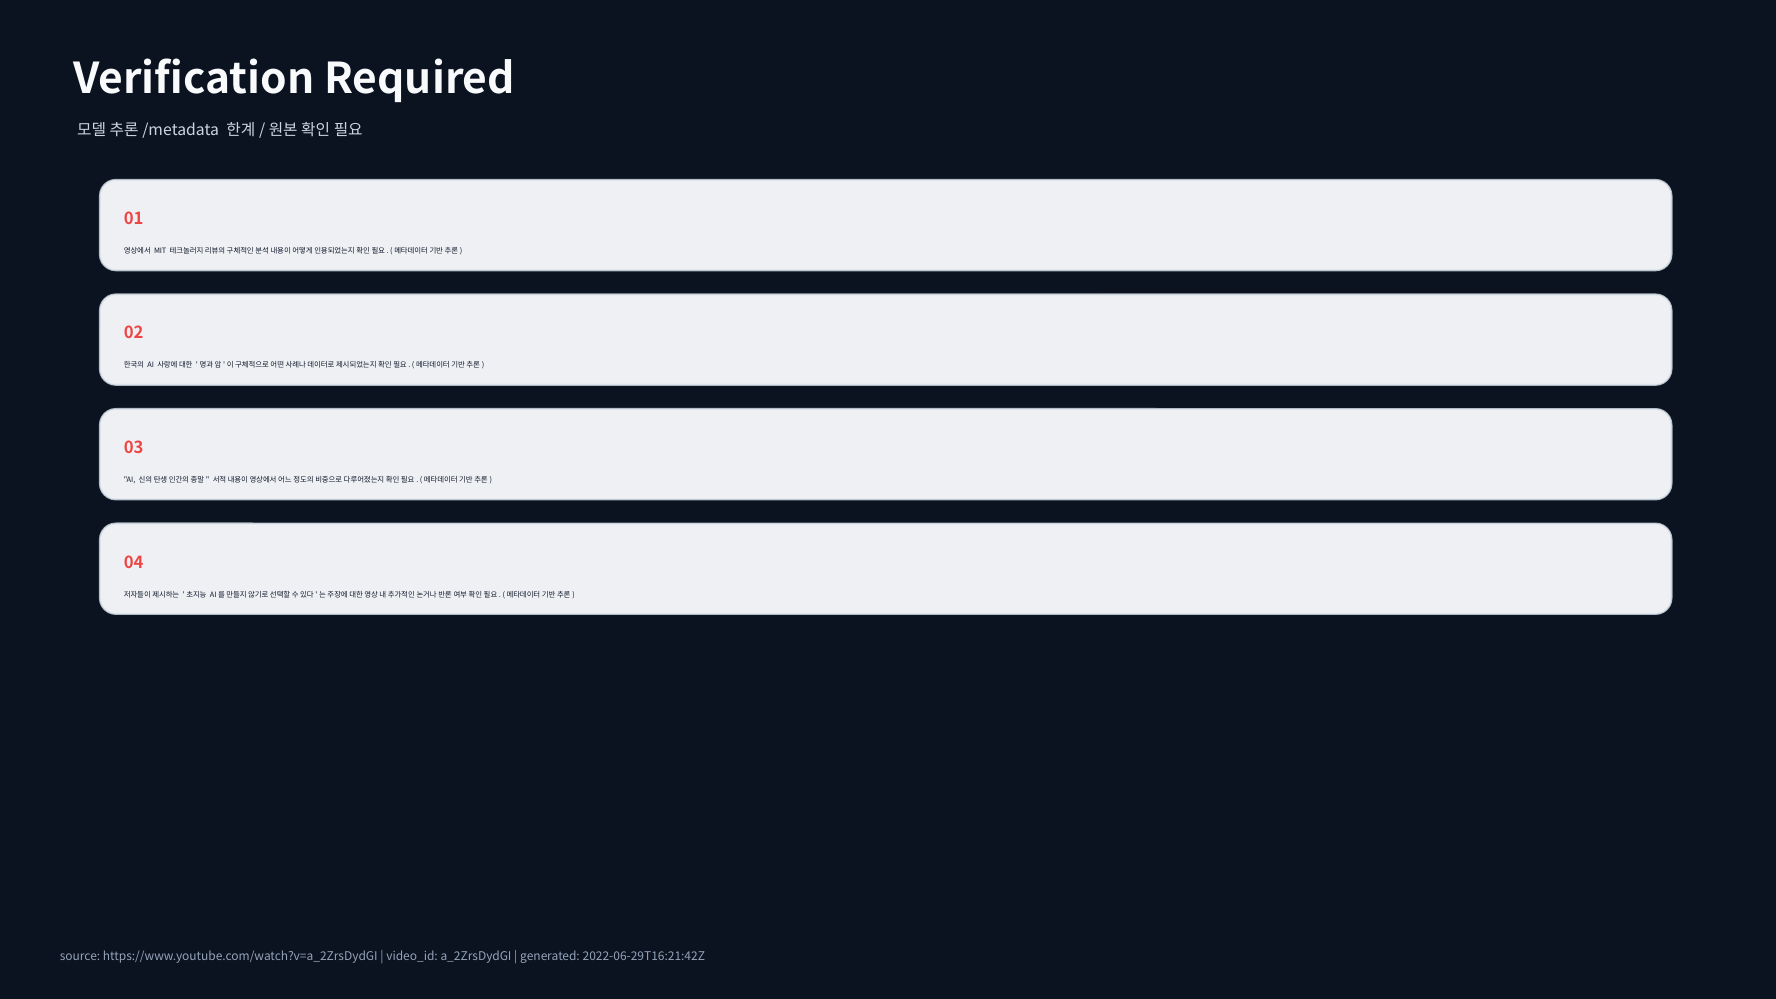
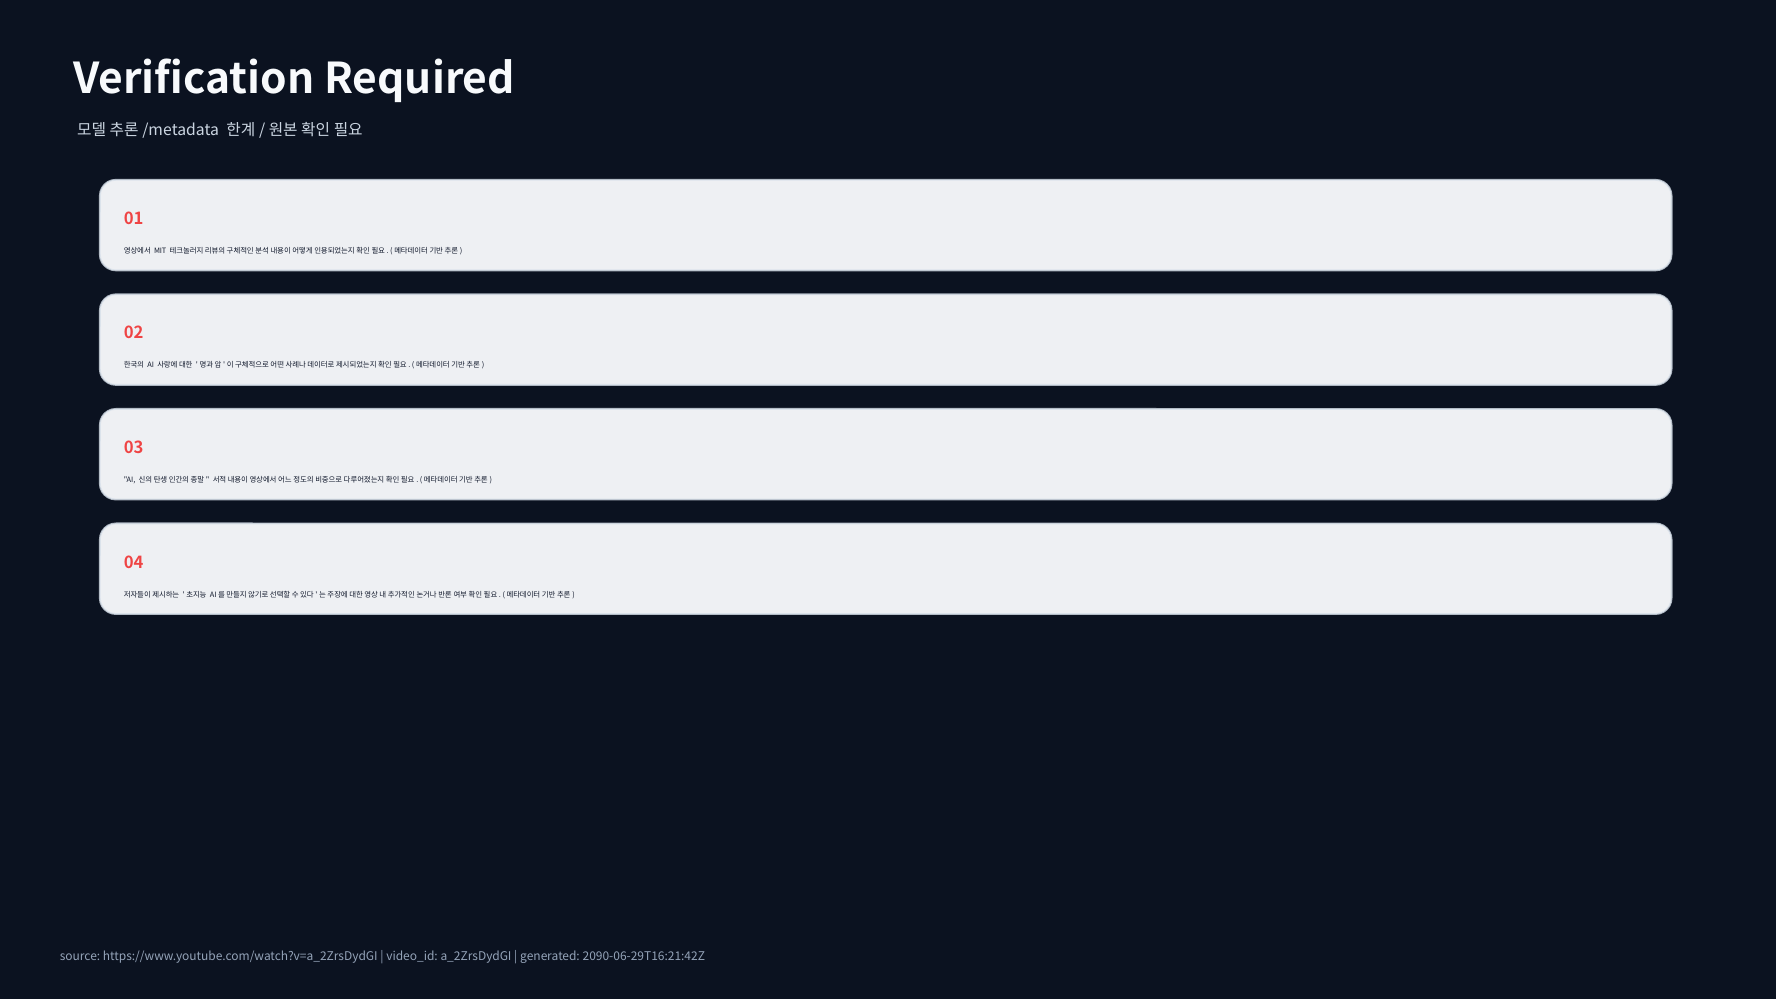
2022-06-29T16:21:42Z: 2022-06-29T16:21:42Z -> 2090-06-29T16:21:42Z
